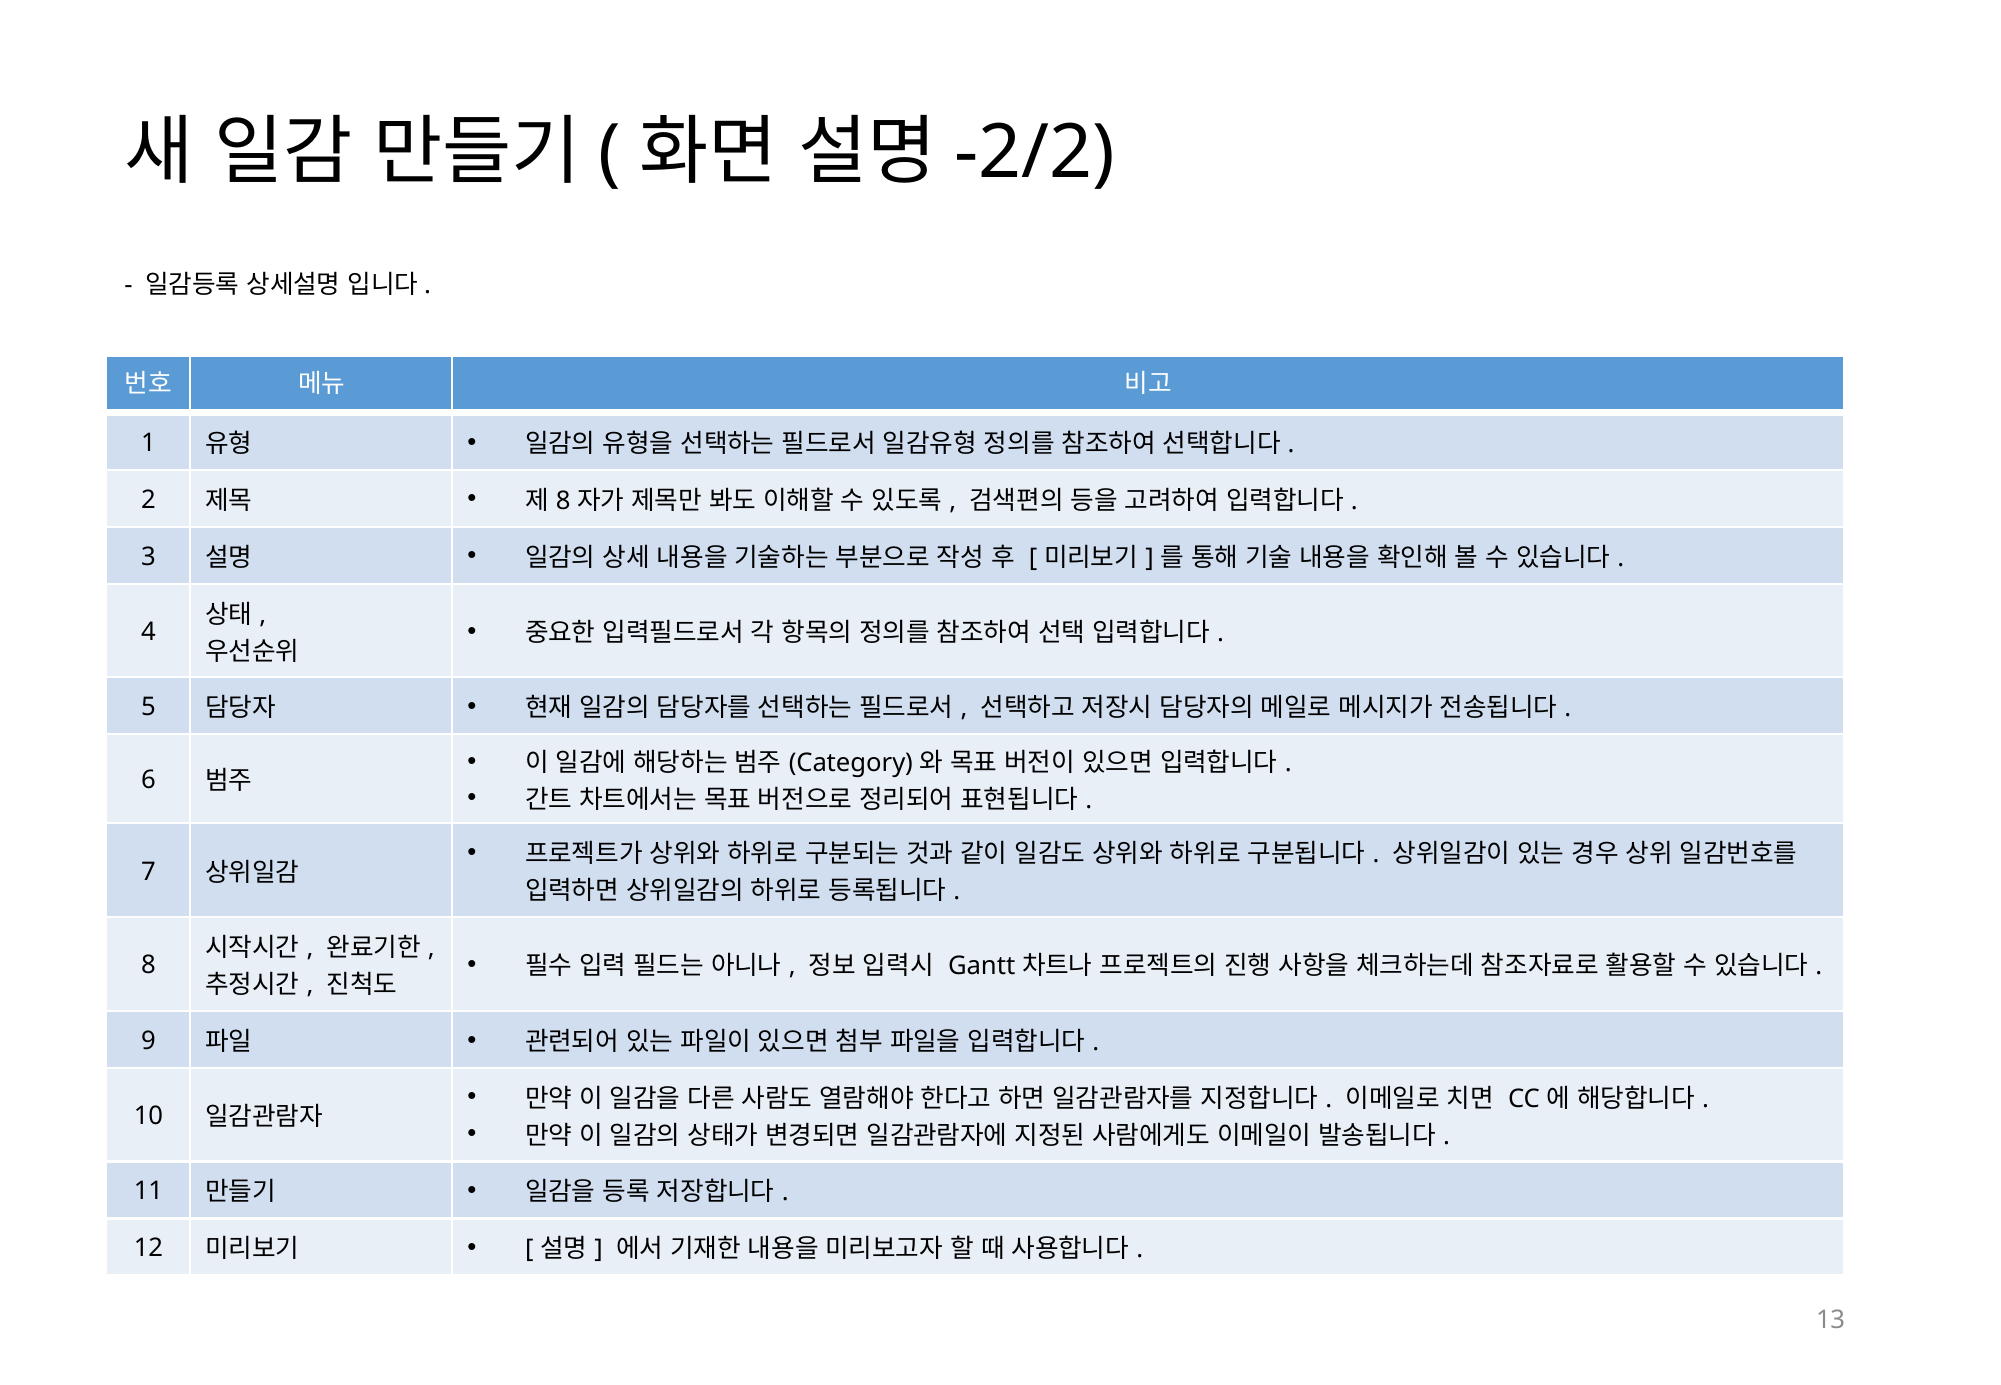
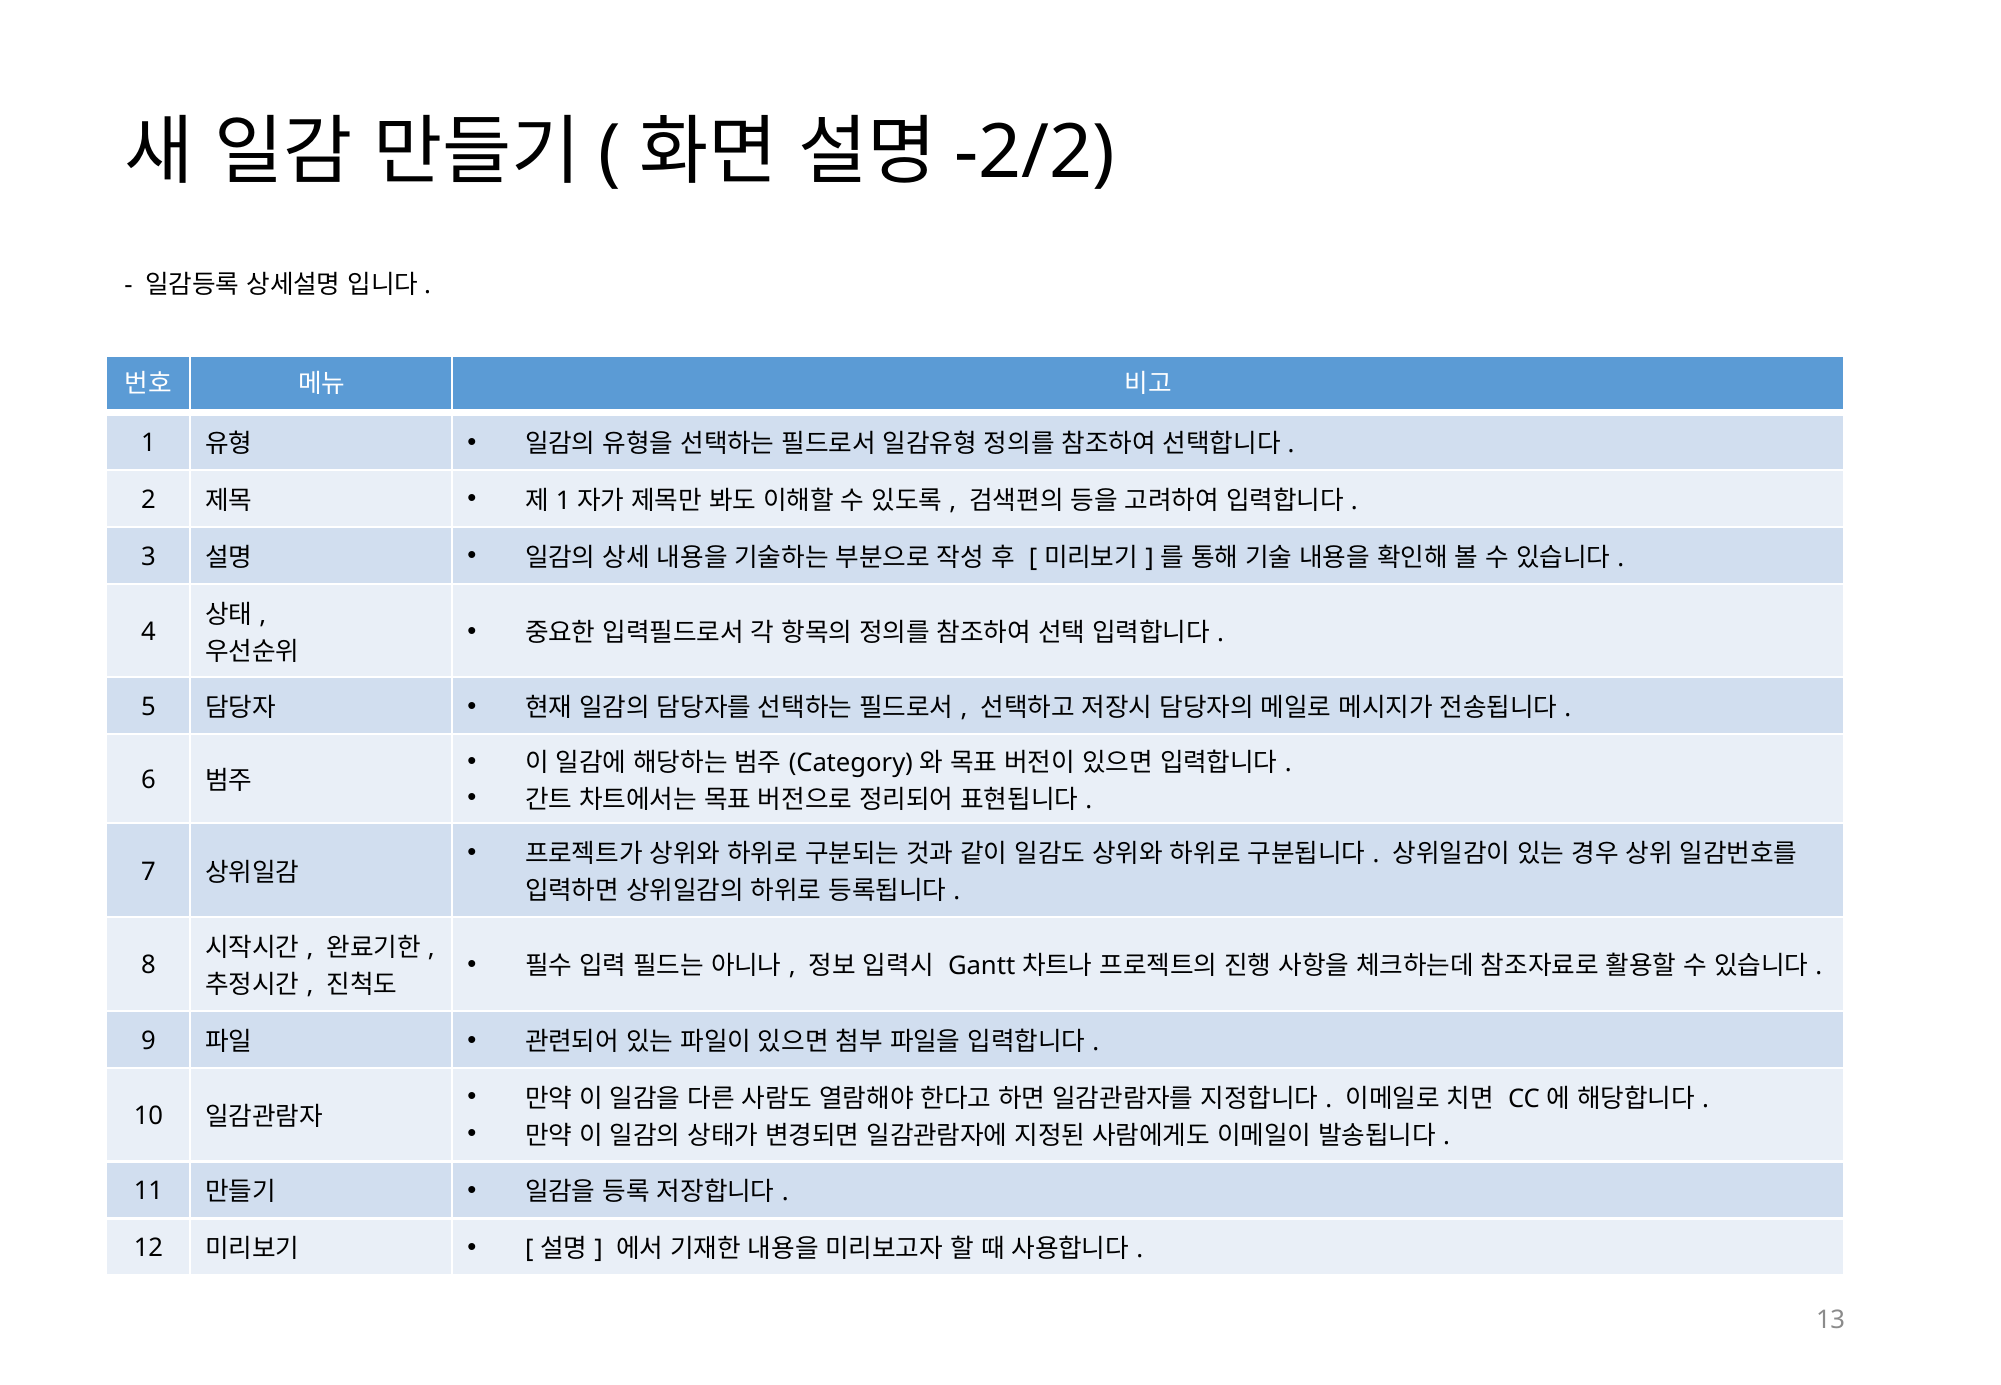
8 at (563, 501): 8 -> 1
